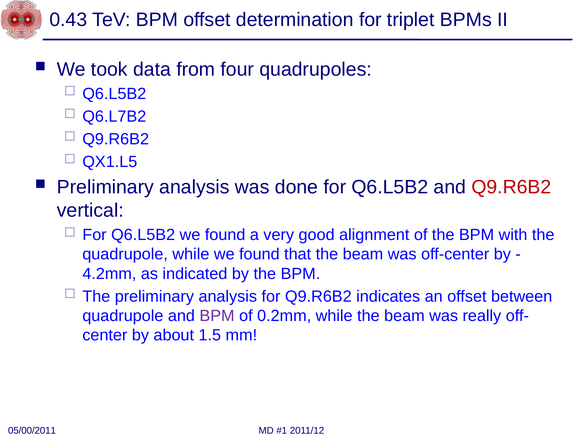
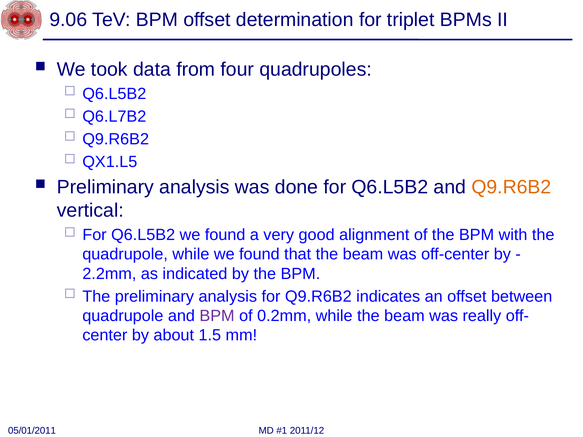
0.43: 0.43 -> 9.06
Q9.R6B2 at (511, 187) colour: red -> orange
4.2mm: 4.2mm -> 2.2mm
05/00/2011: 05/00/2011 -> 05/01/2011
